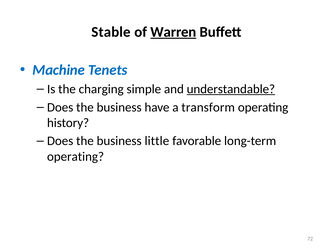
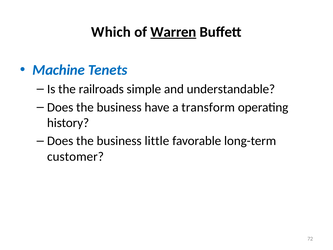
Stable: Stable -> Which
charging: charging -> railroads
understandable underline: present -> none
operating at (76, 156): operating -> customer
